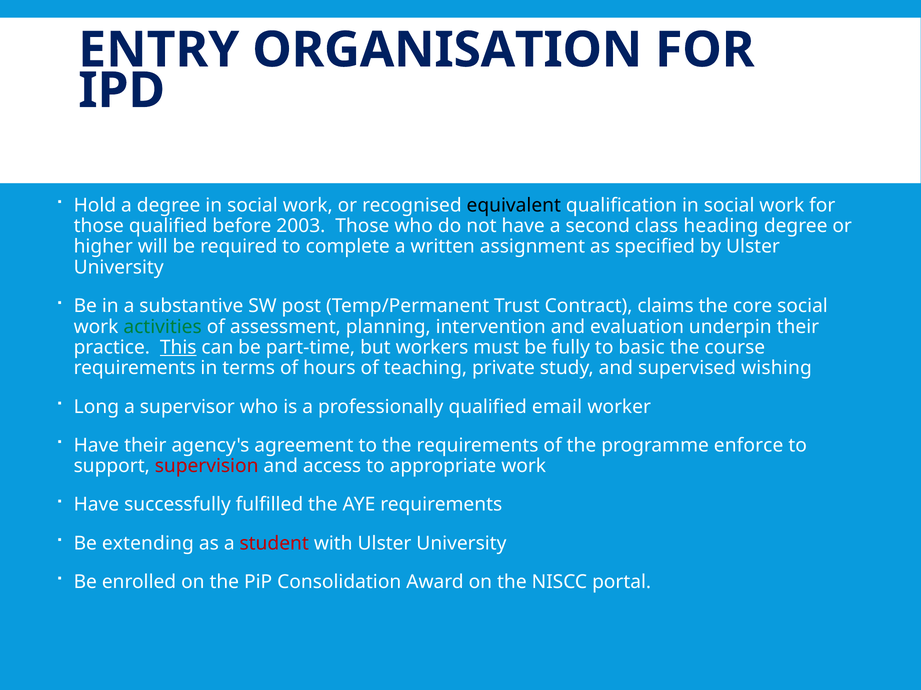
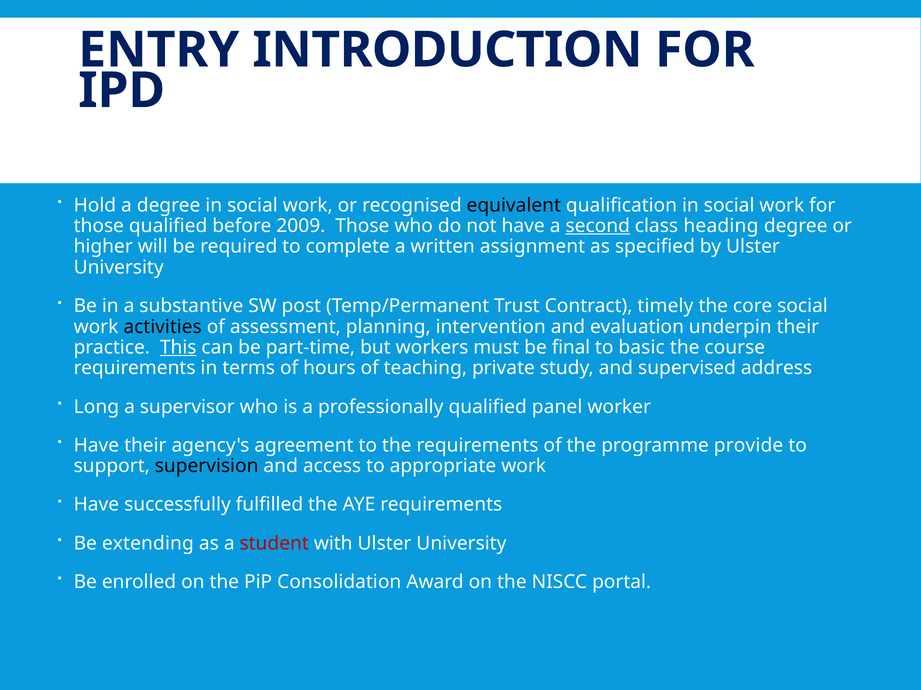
ORGANISATION: ORGANISATION -> INTRODUCTION
2003: 2003 -> 2009
second underline: none -> present
claims: claims -> timely
activities colour: green -> black
fully: fully -> final
wishing: wishing -> address
email: email -> panel
enforce: enforce -> provide
supervision colour: red -> black
